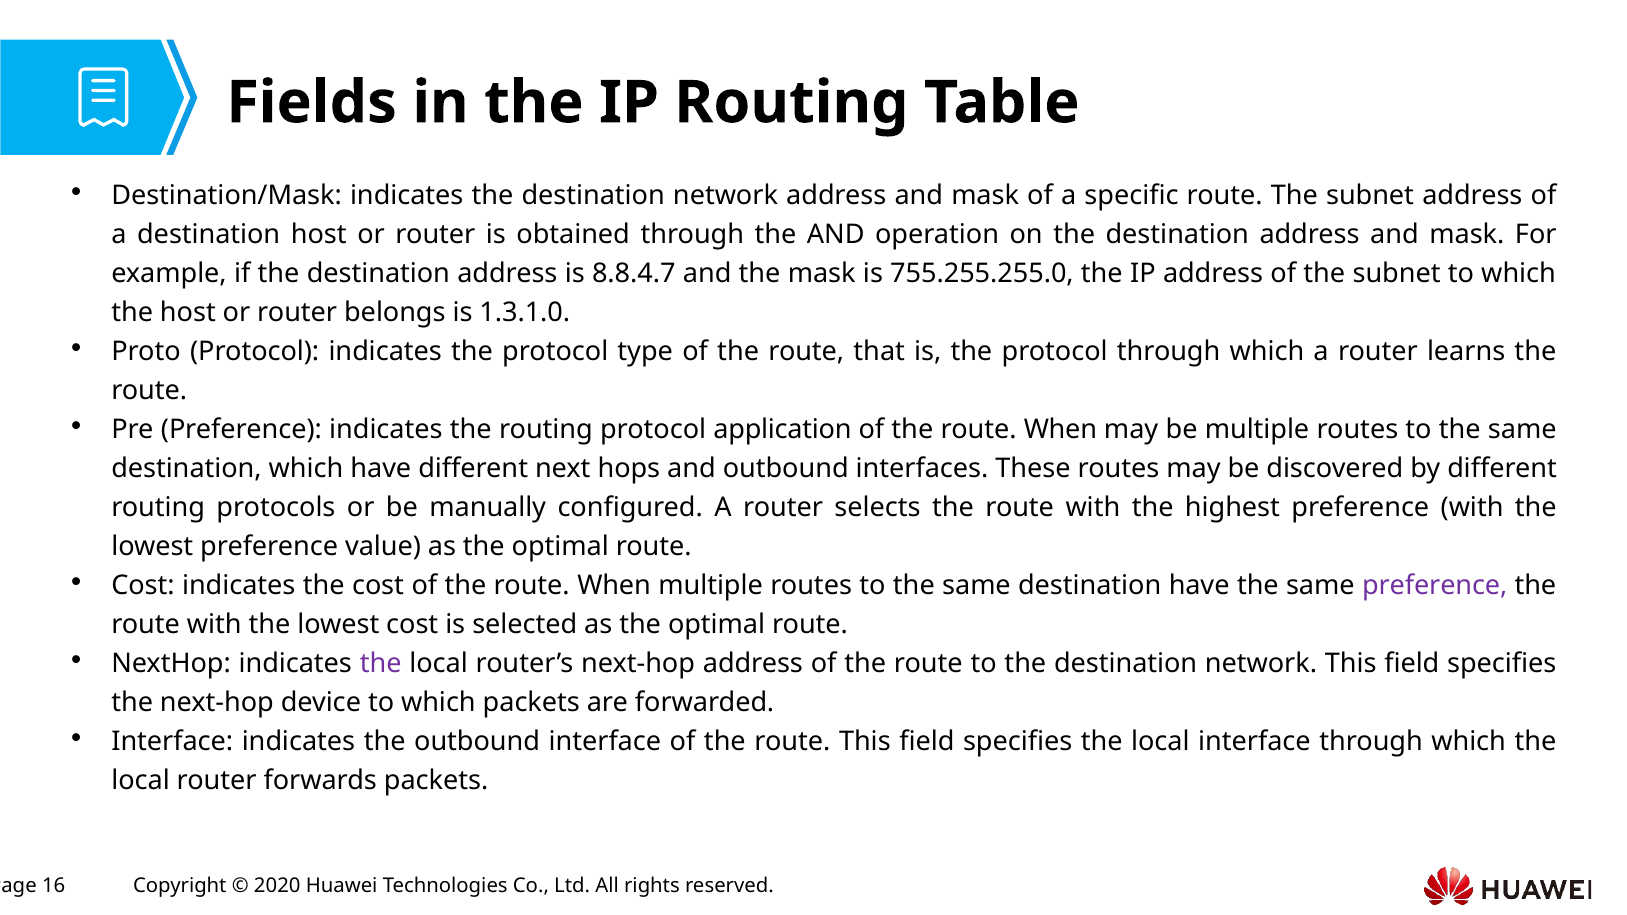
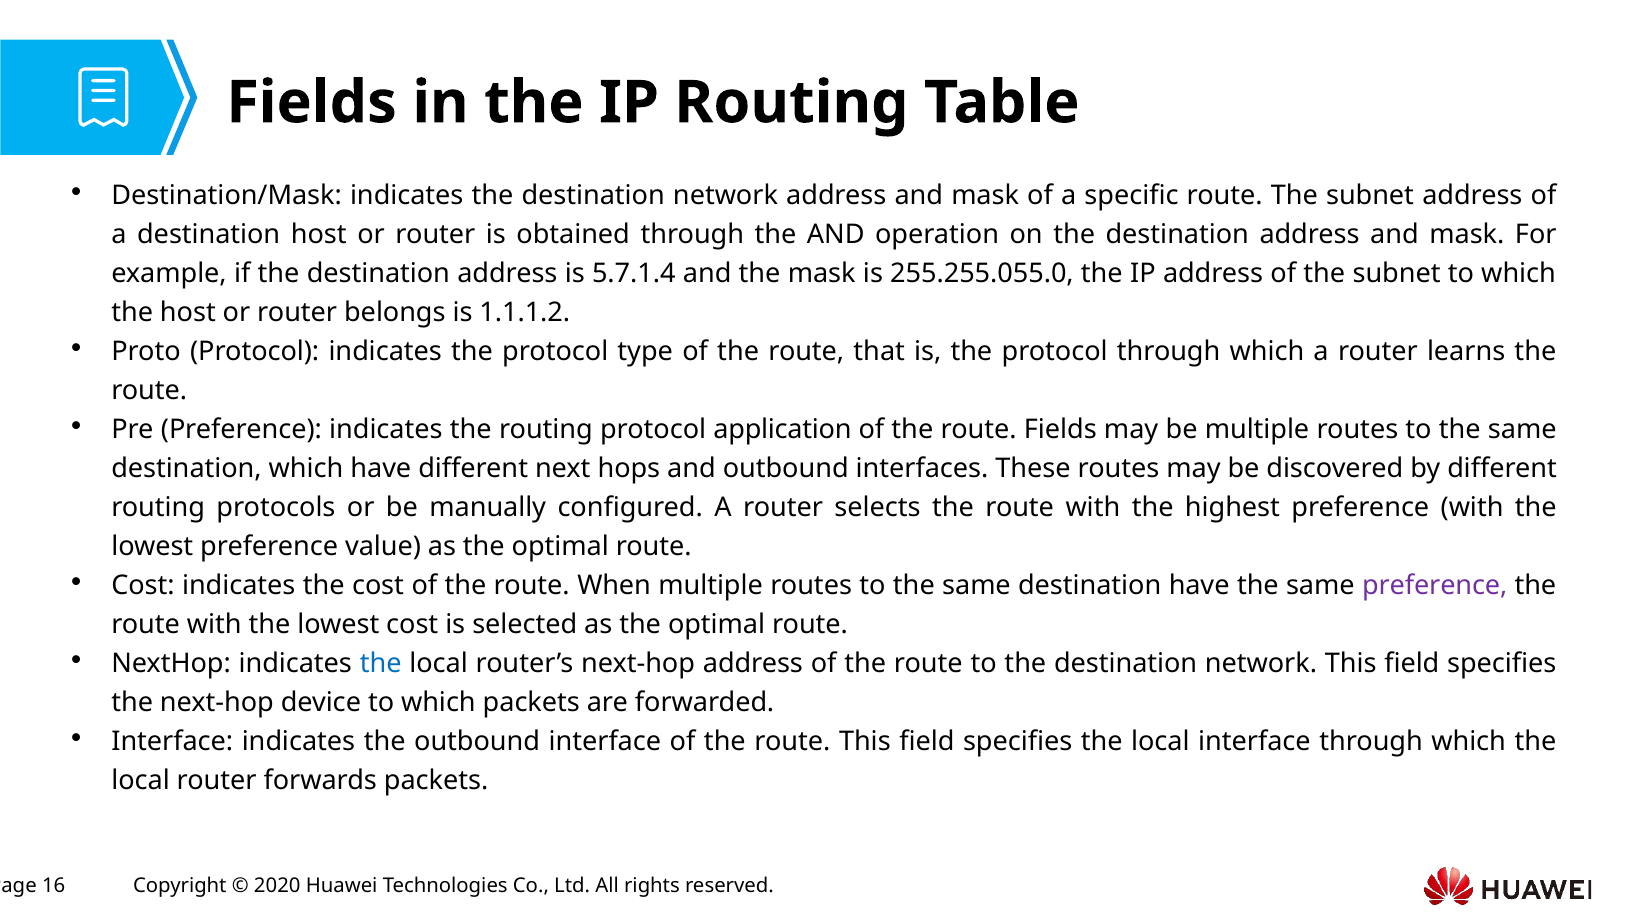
8.8.4.7: 8.8.4.7 -> 5.7.1.4
755.255.255.0: 755.255.255.0 -> 255.255.055.0
1.3.1.0: 1.3.1.0 -> 1.1.1.2
When at (1060, 430): When -> Fields
the at (381, 664) colour: purple -> blue
